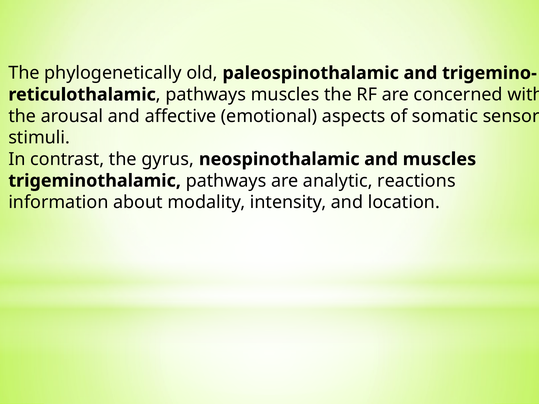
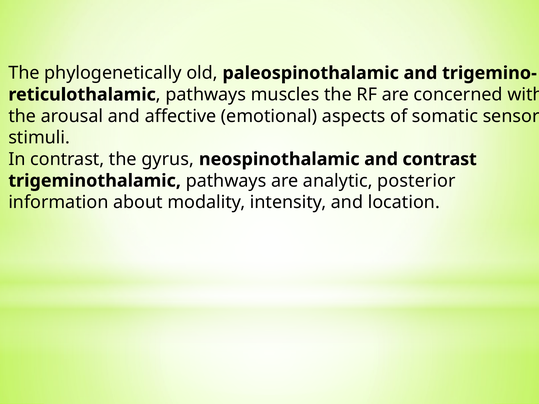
and muscles: muscles -> contrast
reactions: reactions -> posterior
